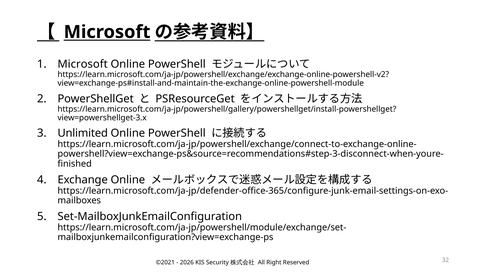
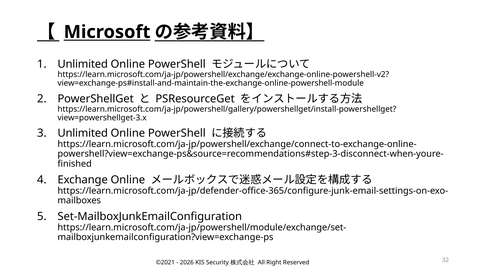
Microsoft at (83, 64): Microsoft -> Unlimited
